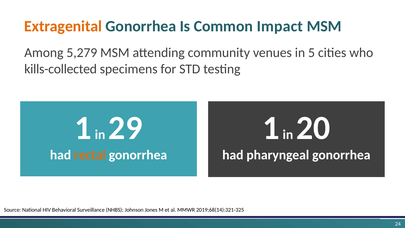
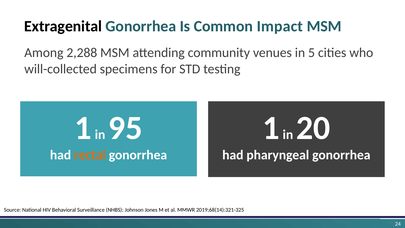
Extragenital colour: orange -> black
5,279: 5,279 -> 2,288
kills-collected: kills-collected -> will-collected
29: 29 -> 95
